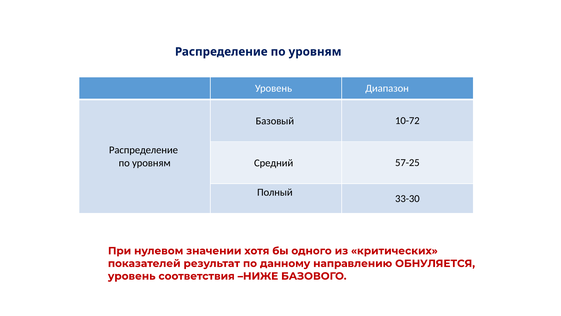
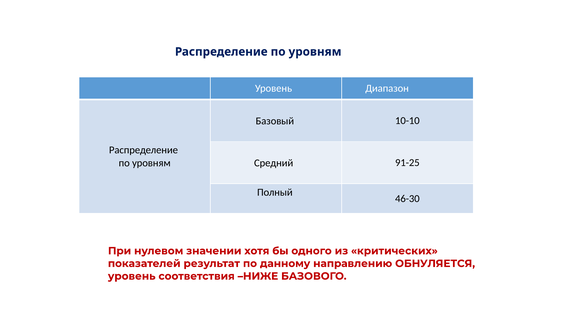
10-72: 10-72 -> 10-10
57-25: 57-25 -> 91-25
33-30: 33-30 -> 46-30
